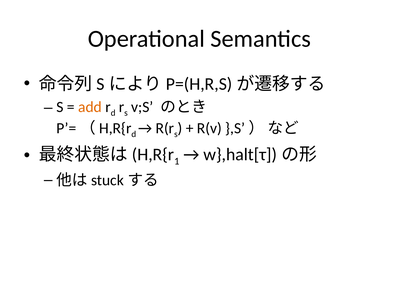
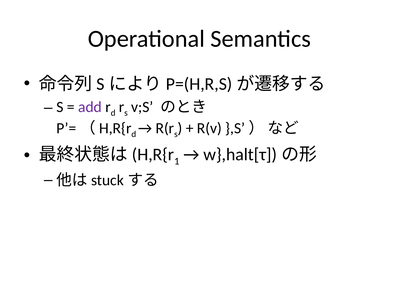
add colour: orange -> purple
